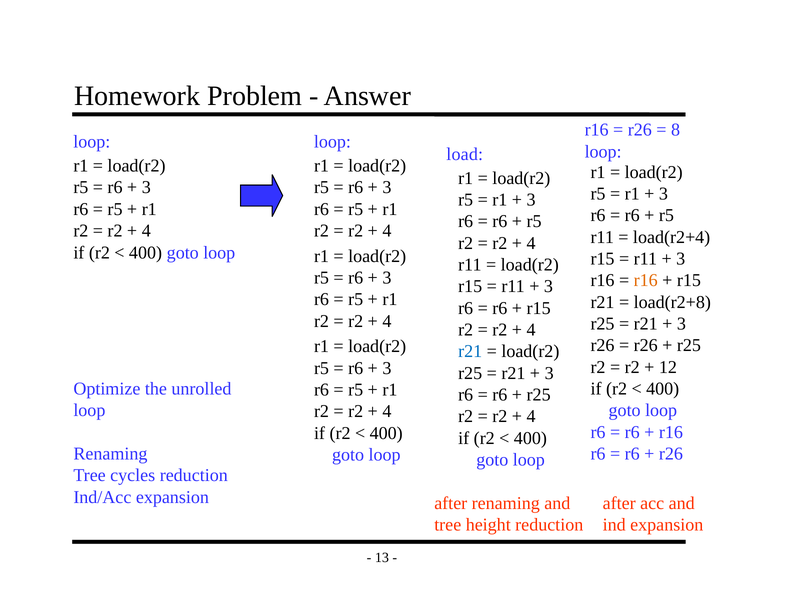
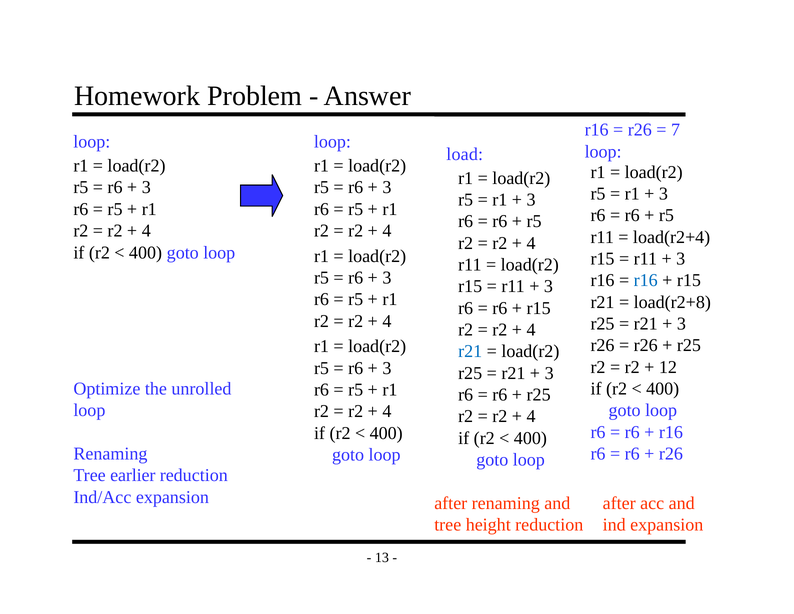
8: 8 -> 7
r16 at (646, 280) colour: orange -> blue
cycles: cycles -> earlier
